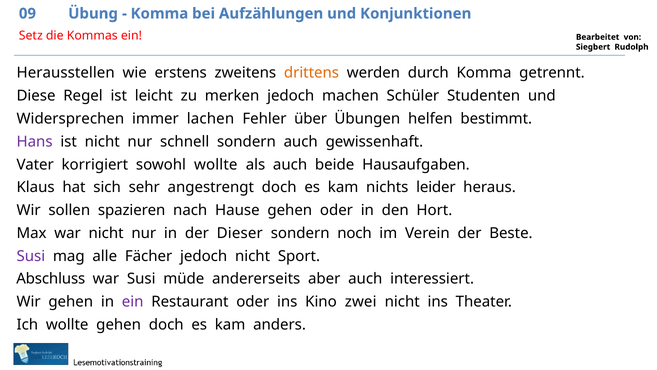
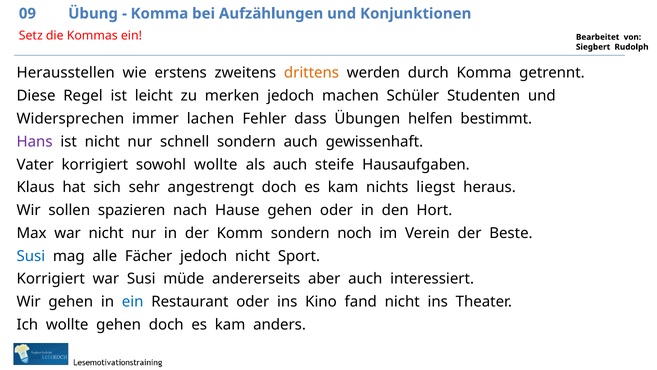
über: über -> dass
beide: beide -> steife
leider: leider -> liegst
Dieser: Dieser -> Komm
Susi at (31, 256) colour: purple -> blue
Abschluss at (51, 279): Abschluss -> Korrigiert
ein at (133, 301) colour: purple -> blue
zwei: zwei -> fand
